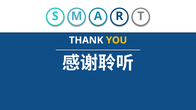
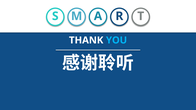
YOU colour: yellow -> light blue
